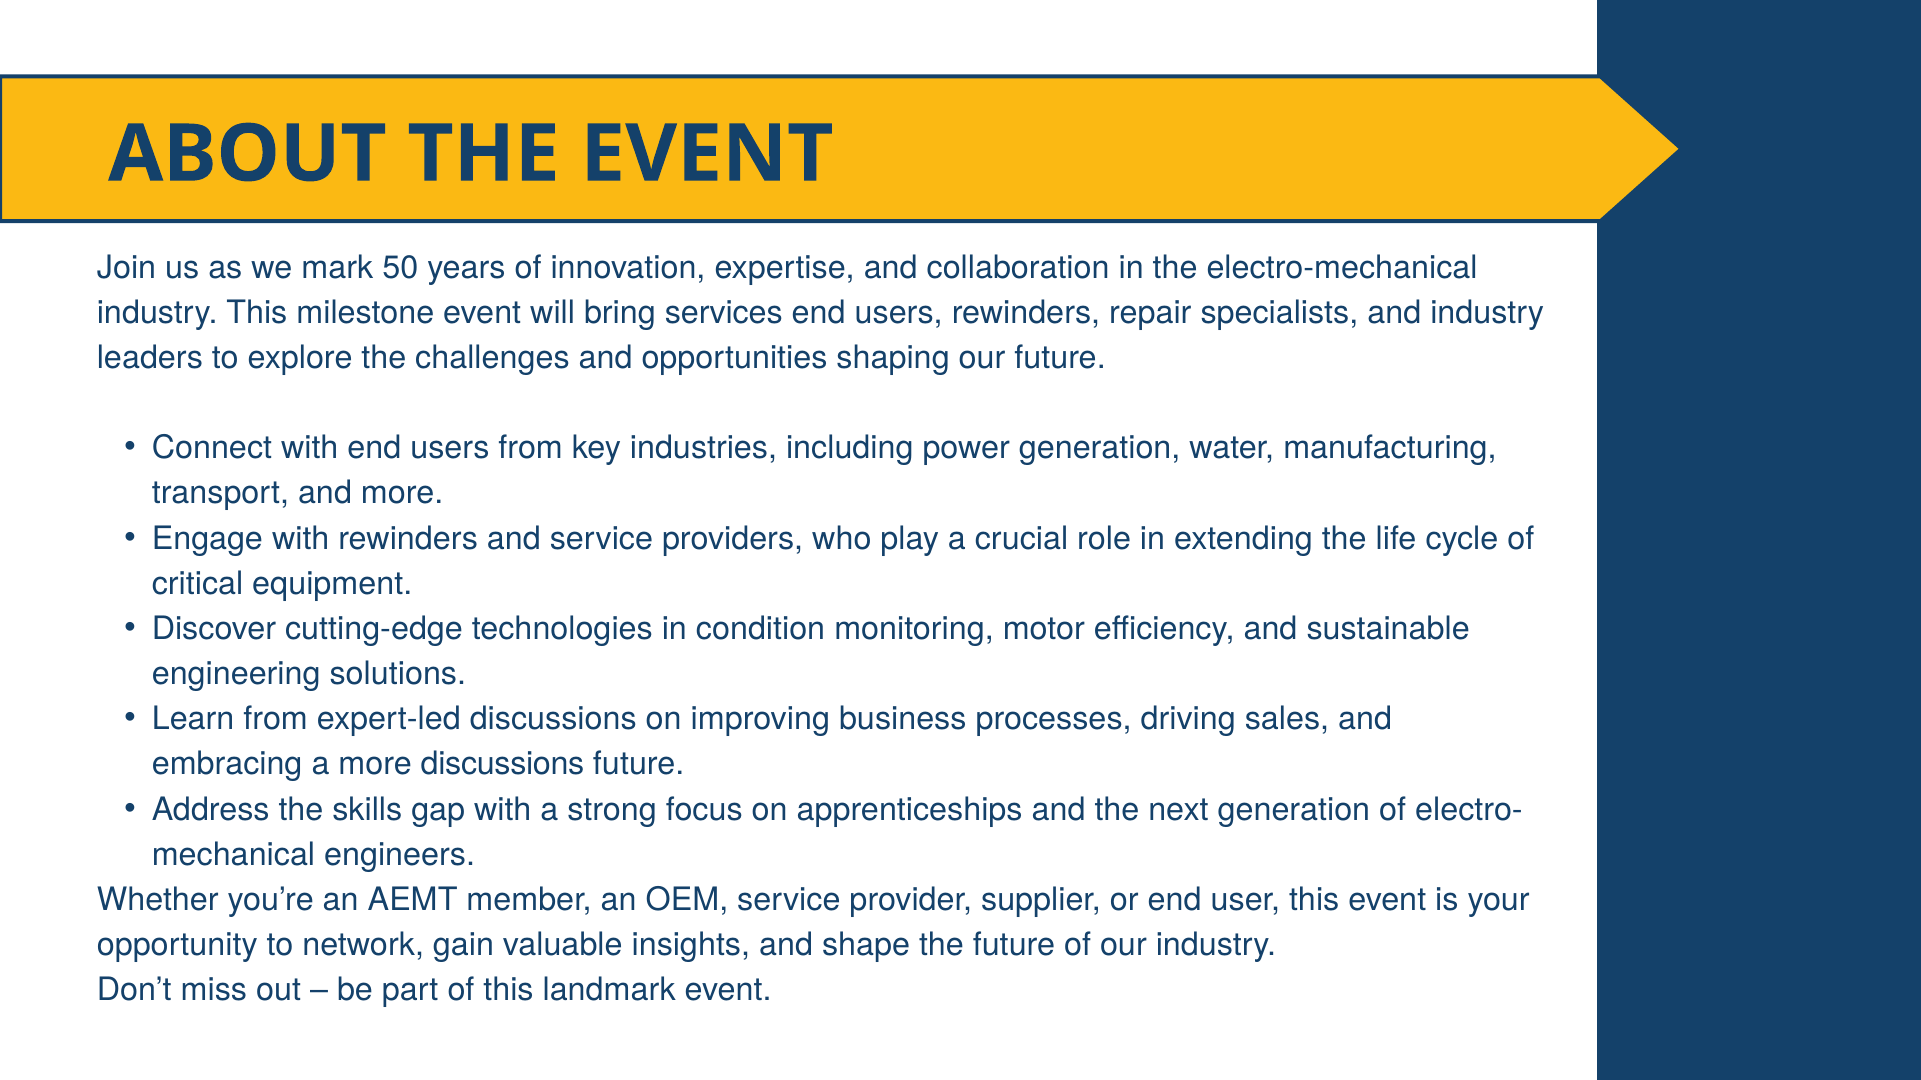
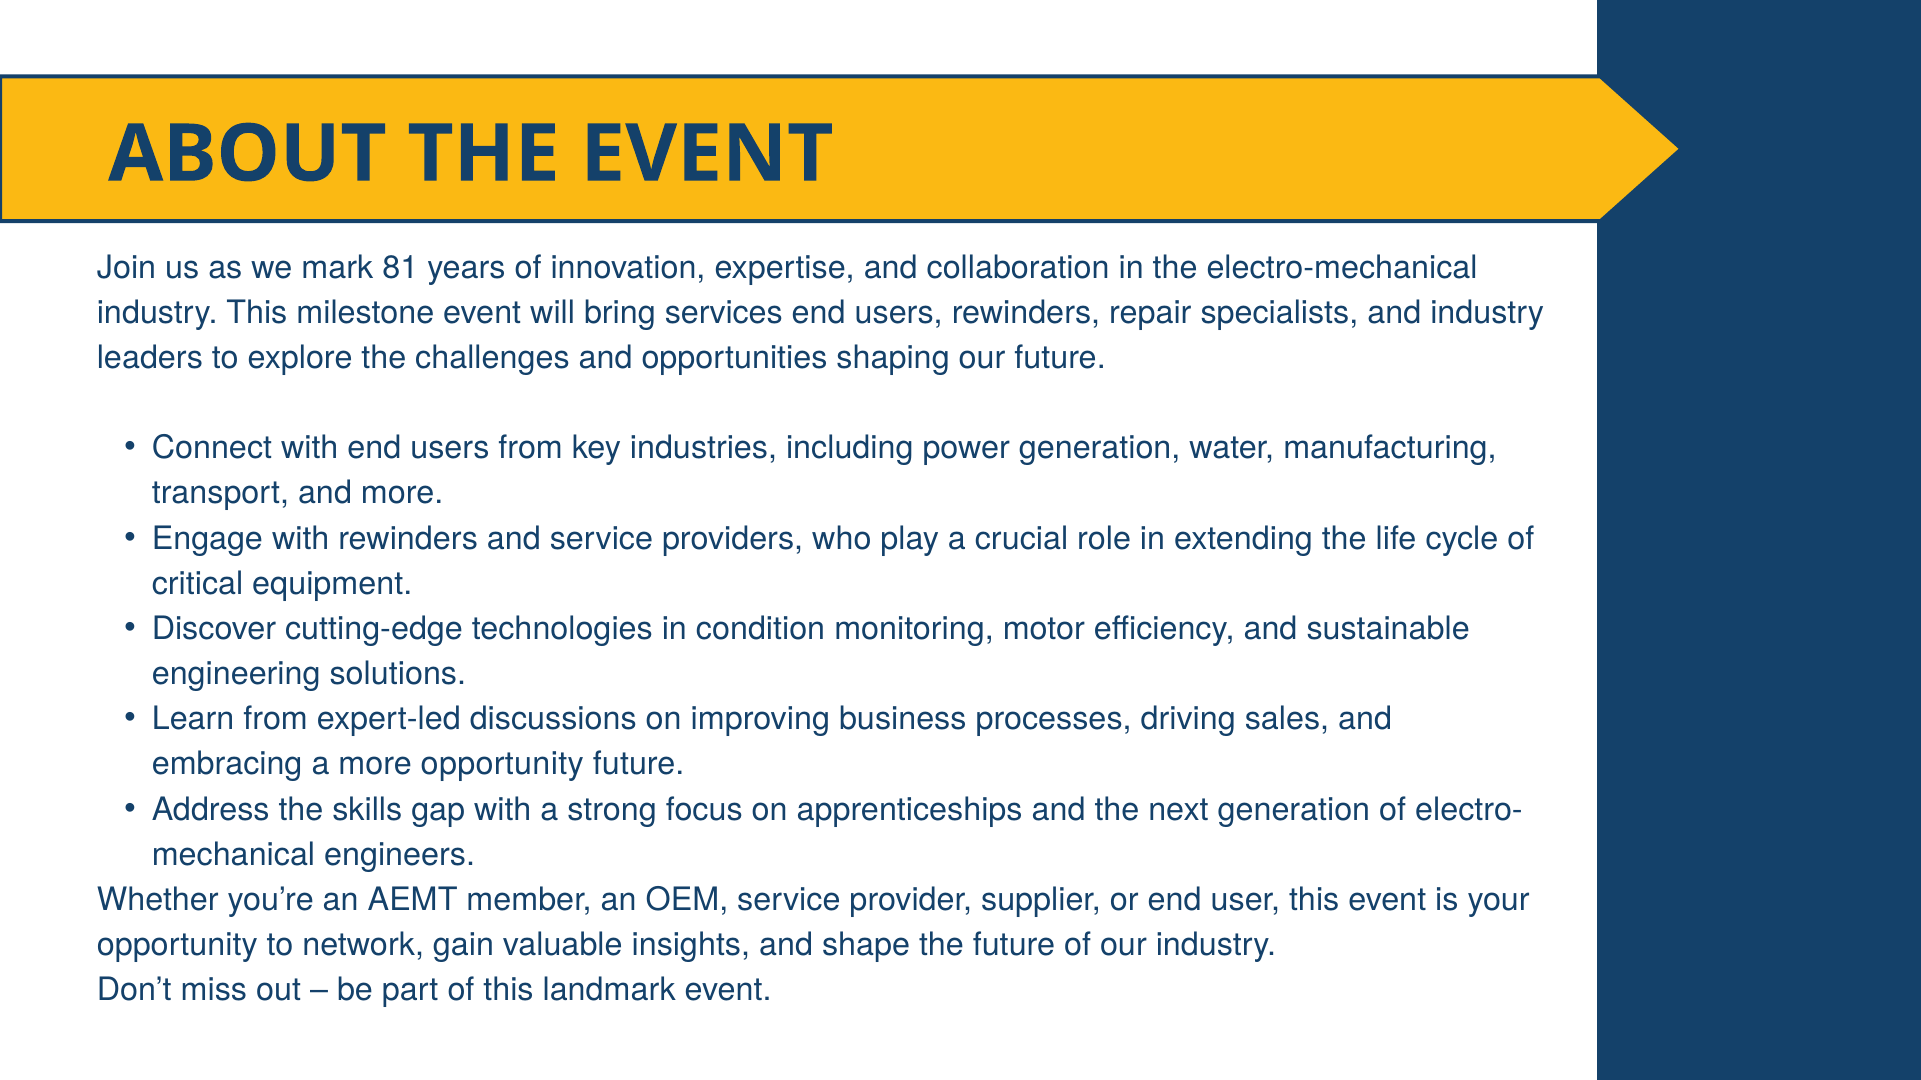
50: 50 -> 81
more discussions: discussions -> opportunity
